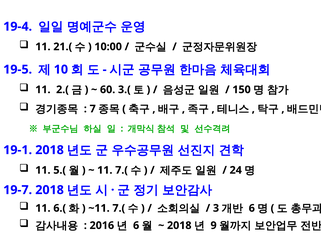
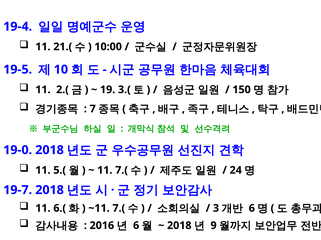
60: 60 -> 19
19-1: 19-1 -> 19-0
